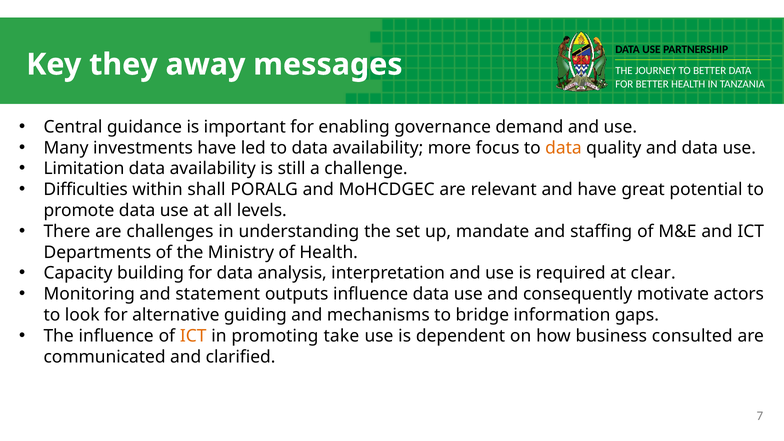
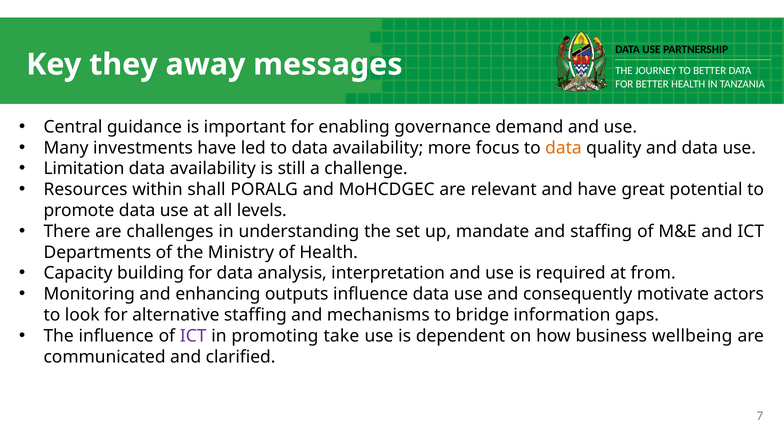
Difficulties: Difficulties -> Resources
clear: clear -> from
statement: statement -> enhancing
alternative guiding: guiding -> staffing
ICT at (193, 336) colour: orange -> purple
consulted: consulted -> wellbeing
